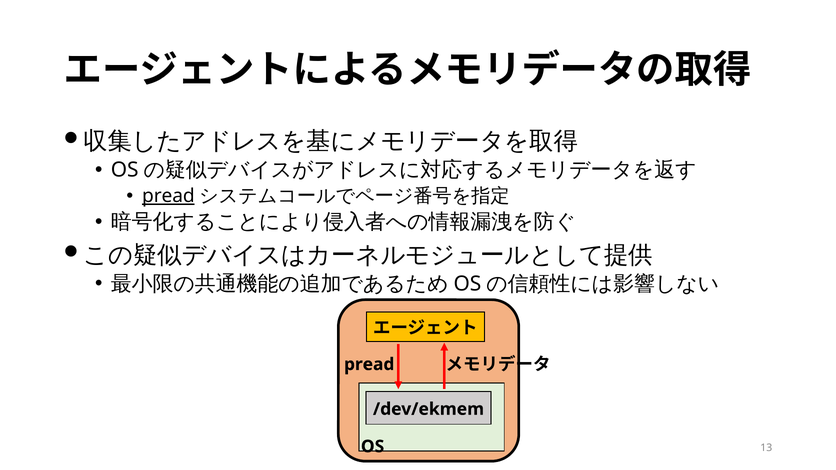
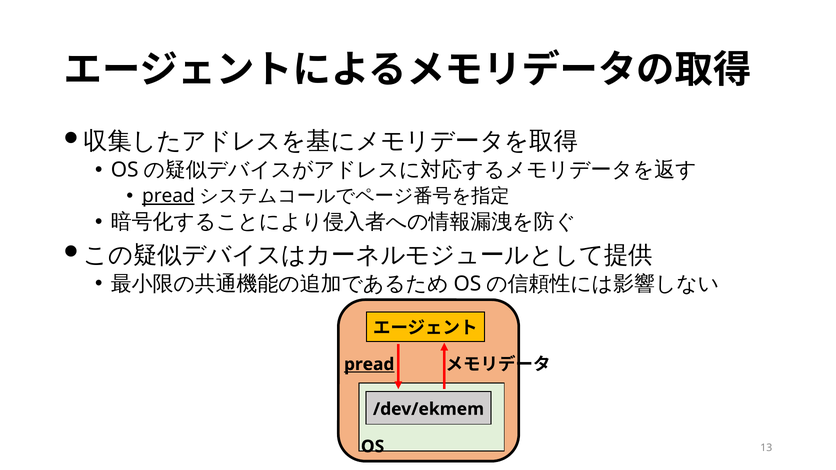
pread at (369, 365) underline: none -> present
